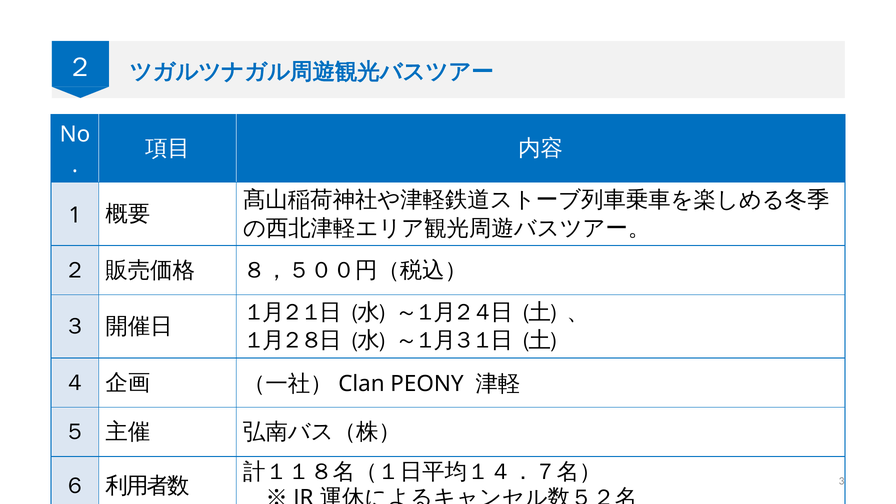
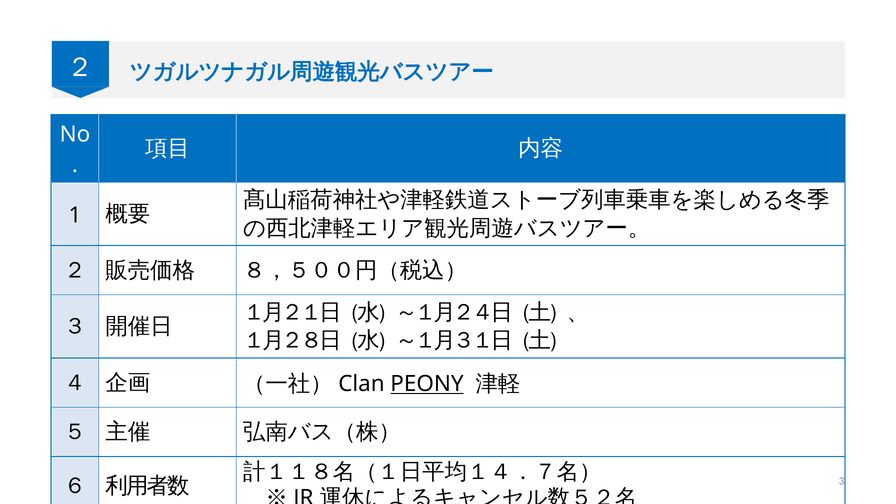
PEONY underline: none -> present
